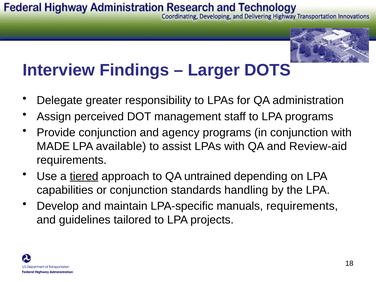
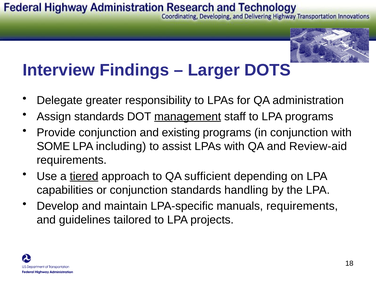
Assign perceived: perceived -> standards
management underline: none -> present
agency: agency -> existing
MADE: MADE -> SOME
available: available -> including
untrained: untrained -> sufficient
